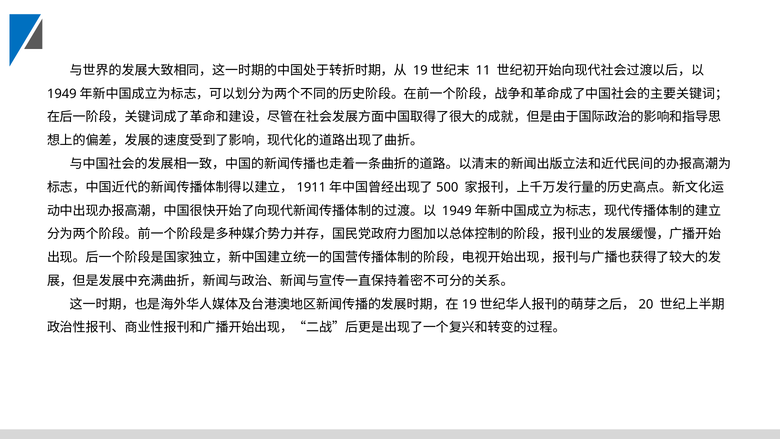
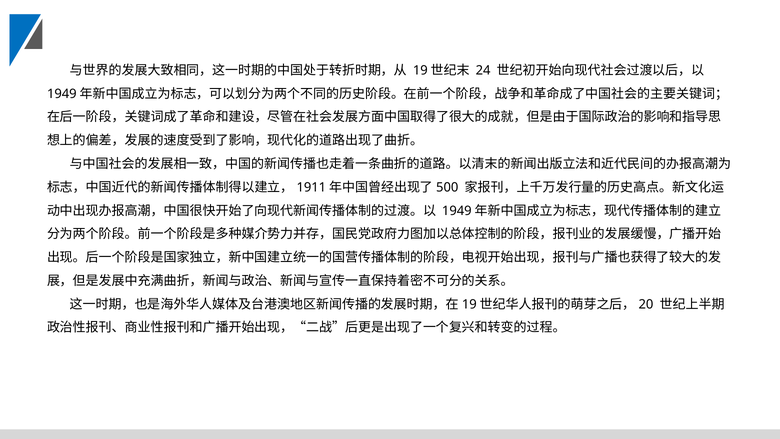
11: 11 -> 24
